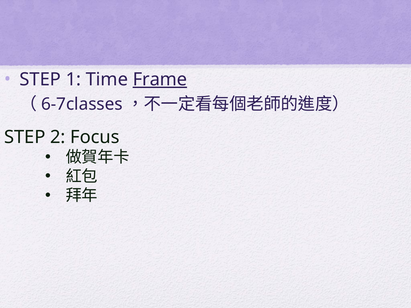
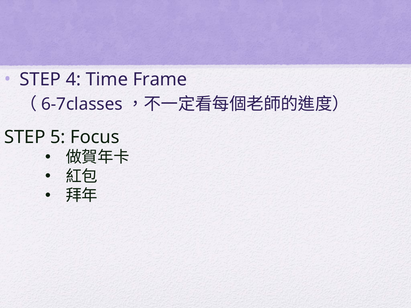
1: 1 -> 4
Frame underline: present -> none
2: 2 -> 5
